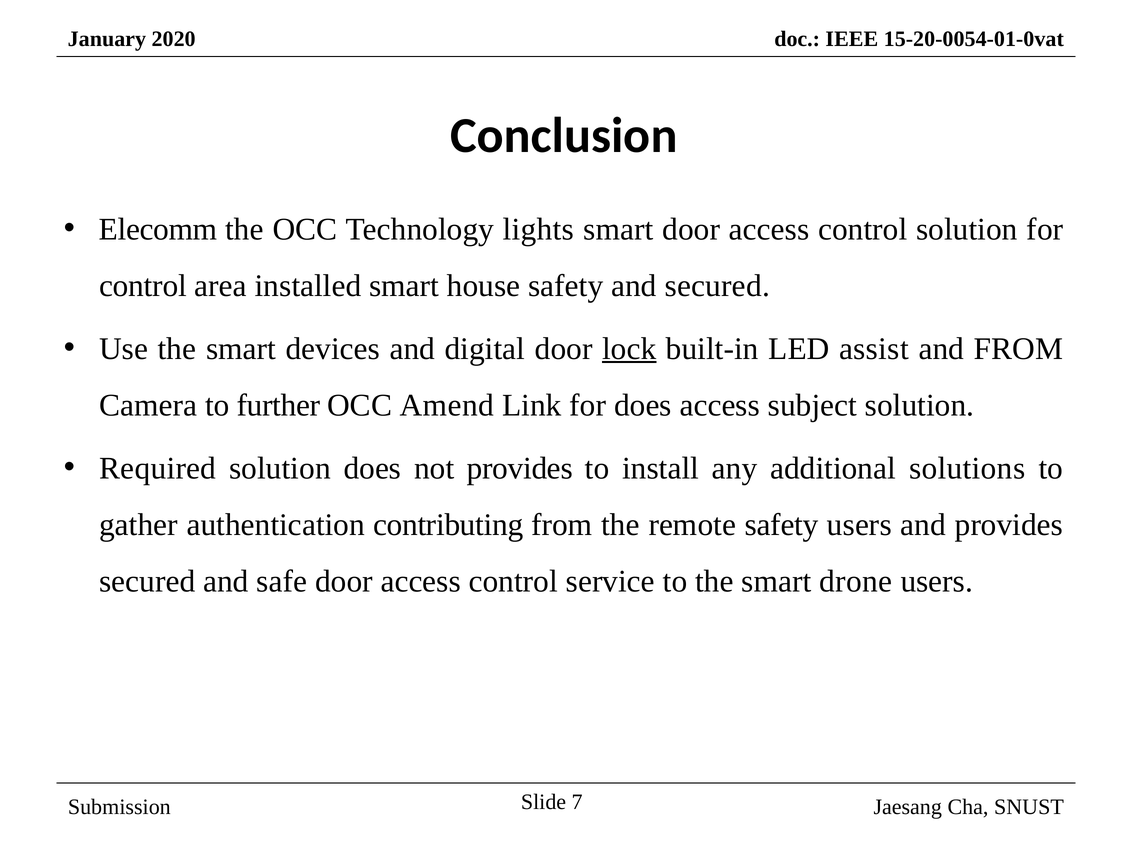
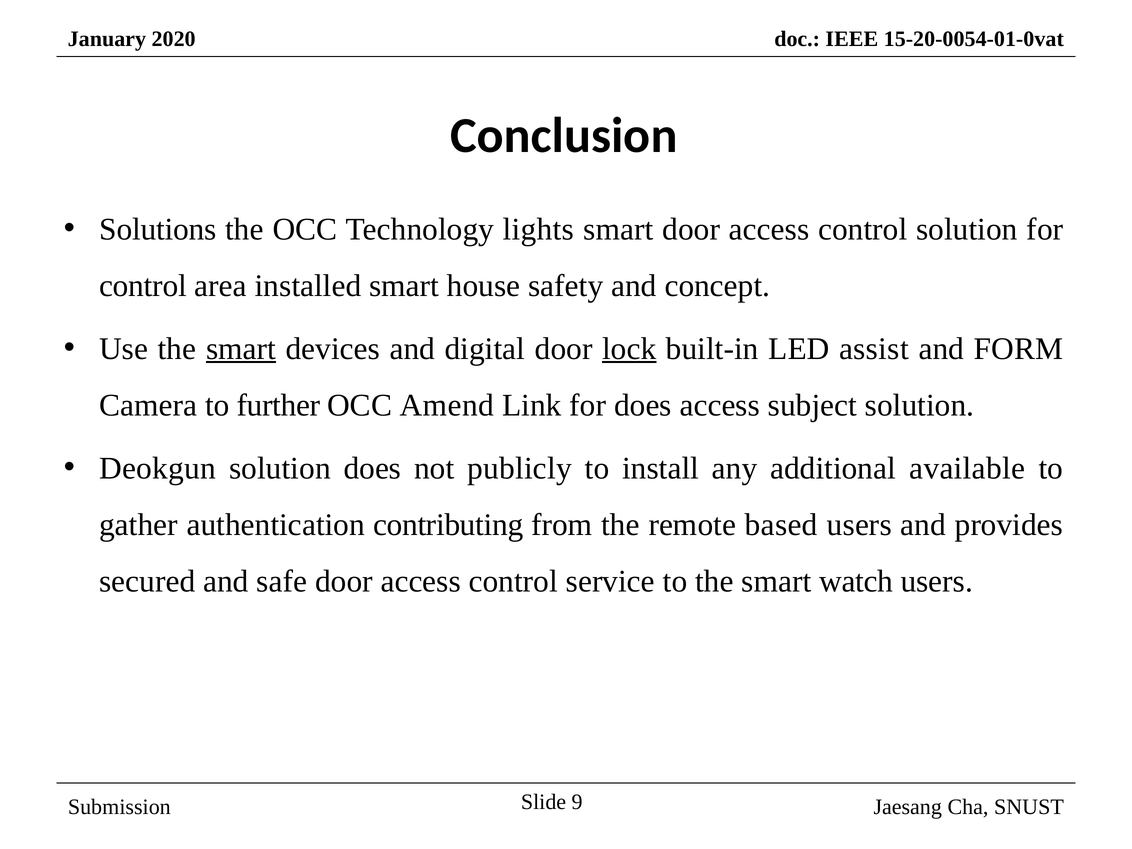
Elecomm: Elecomm -> Solutions
and secured: secured -> concept
smart at (241, 349) underline: none -> present
and FROM: FROM -> FORM
Required: Required -> Deokgun
not provides: provides -> publicly
solutions: solutions -> available
remote safety: safety -> based
drone: drone -> watch
7: 7 -> 9
